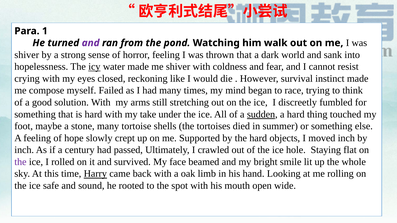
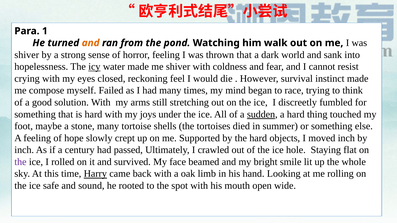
and at (91, 43) colour: purple -> orange
like: like -> feel
take: take -> joys
